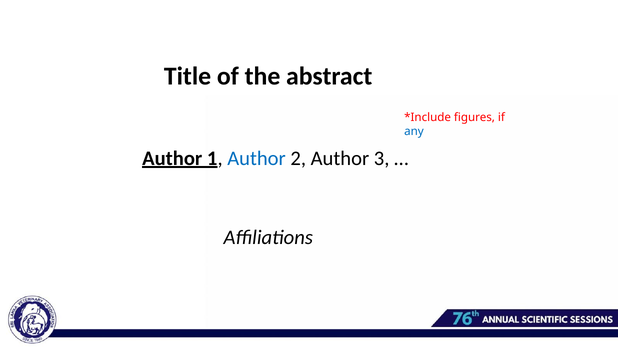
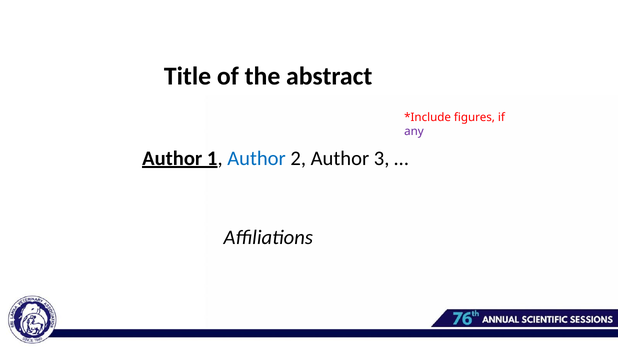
any colour: blue -> purple
